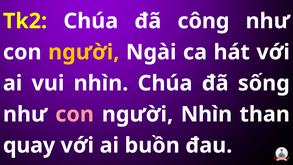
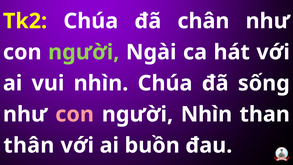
công: công -> chân
người at (84, 52) colour: yellow -> light green
quay: quay -> thân
